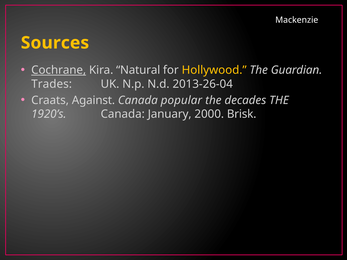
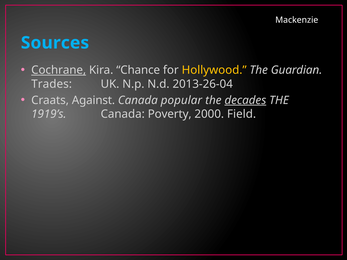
Sources colour: yellow -> light blue
Natural: Natural -> Chance
decades underline: none -> present
1920’s: 1920’s -> 1919’s
January: January -> Poverty
Brisk: Brisk -> Field
